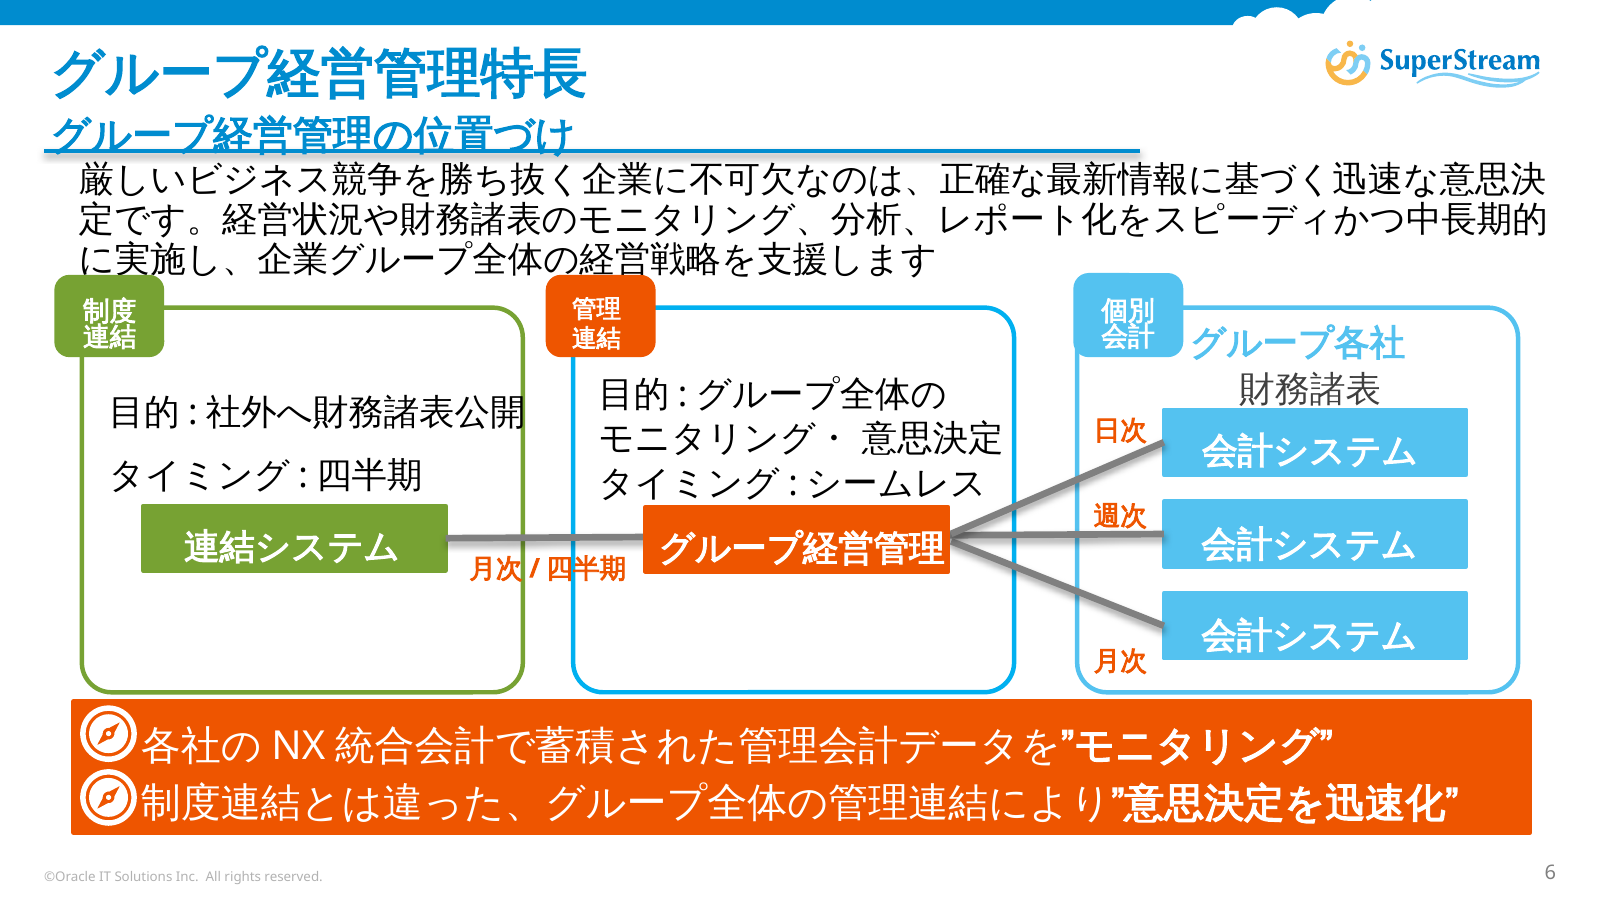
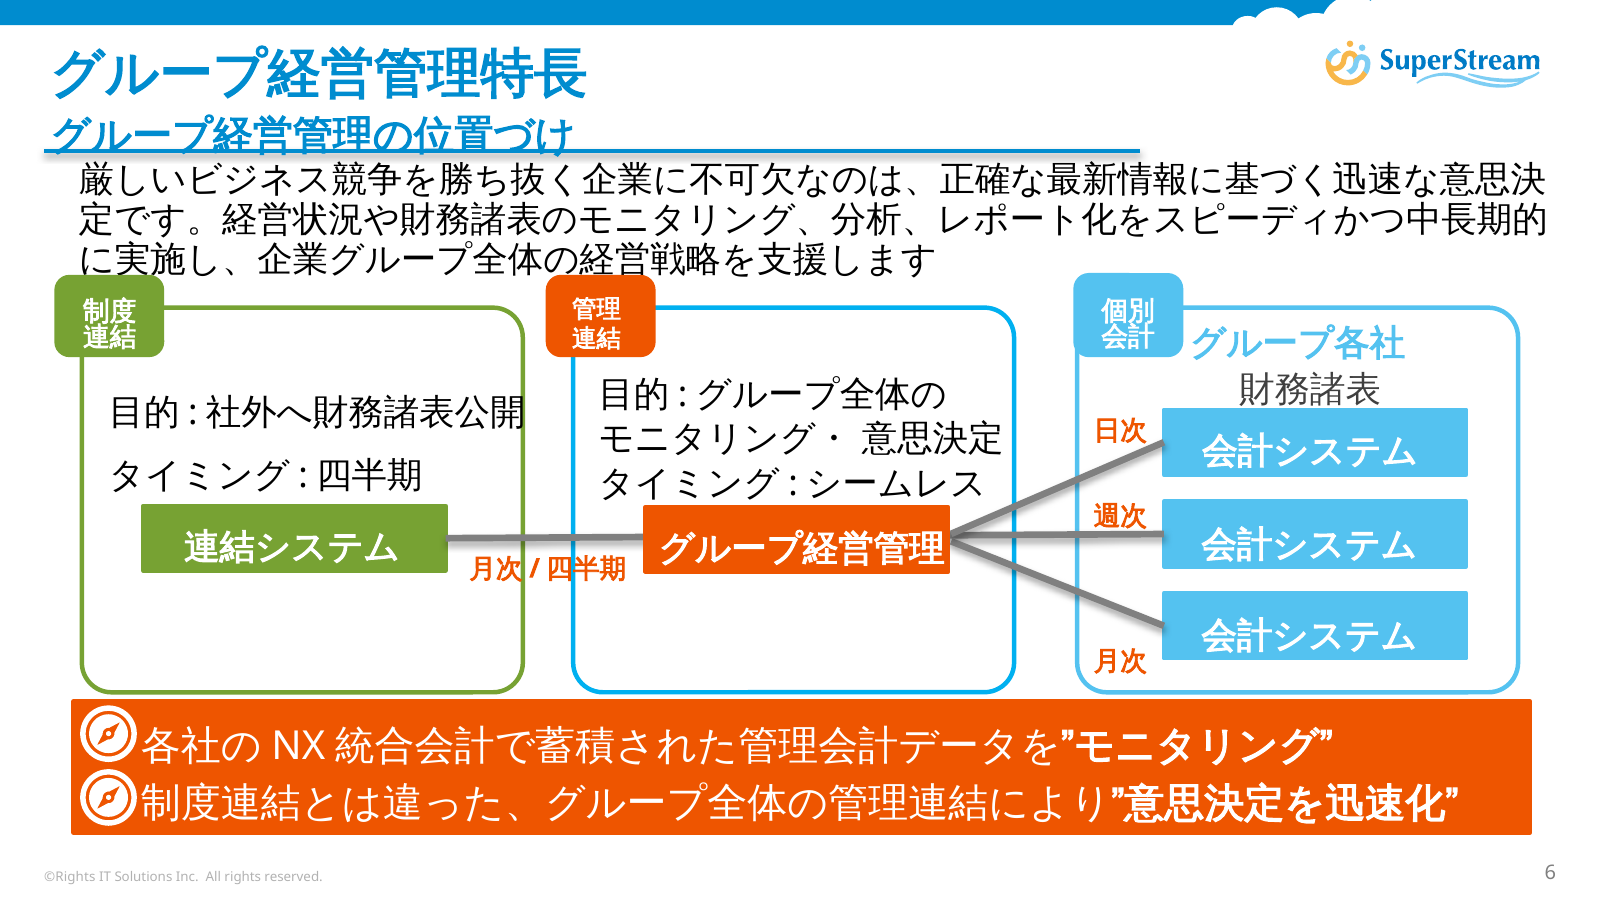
©Oracle: ©Oracle -> ©Rights
